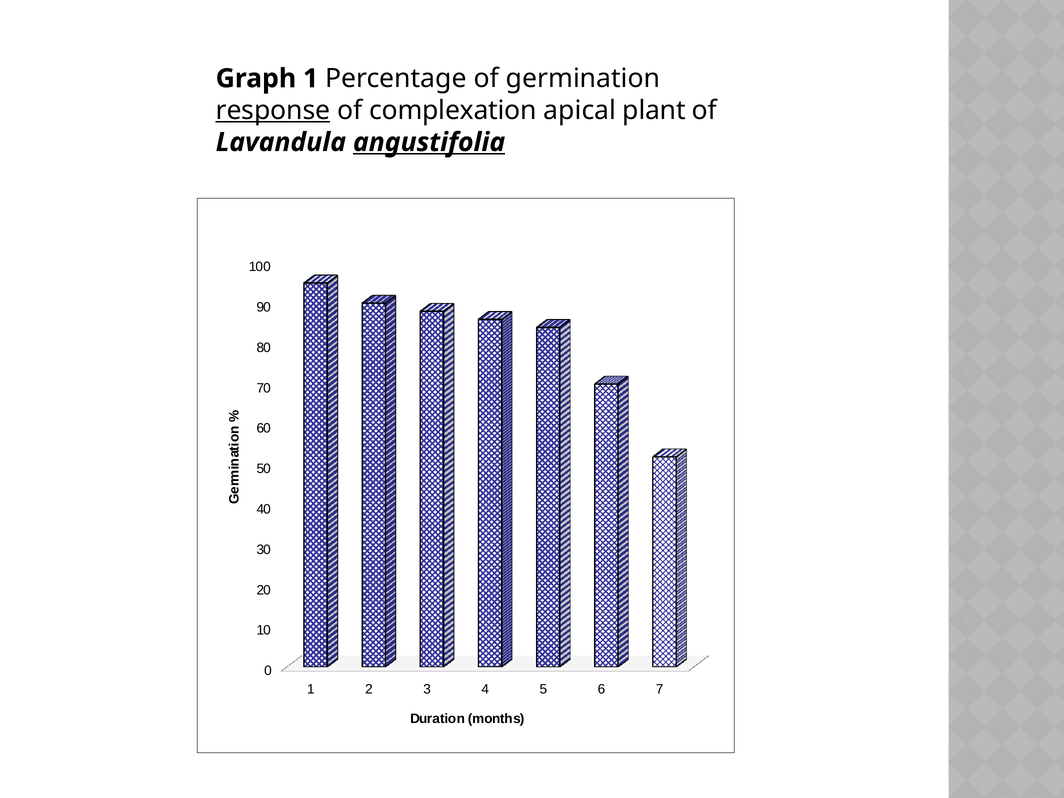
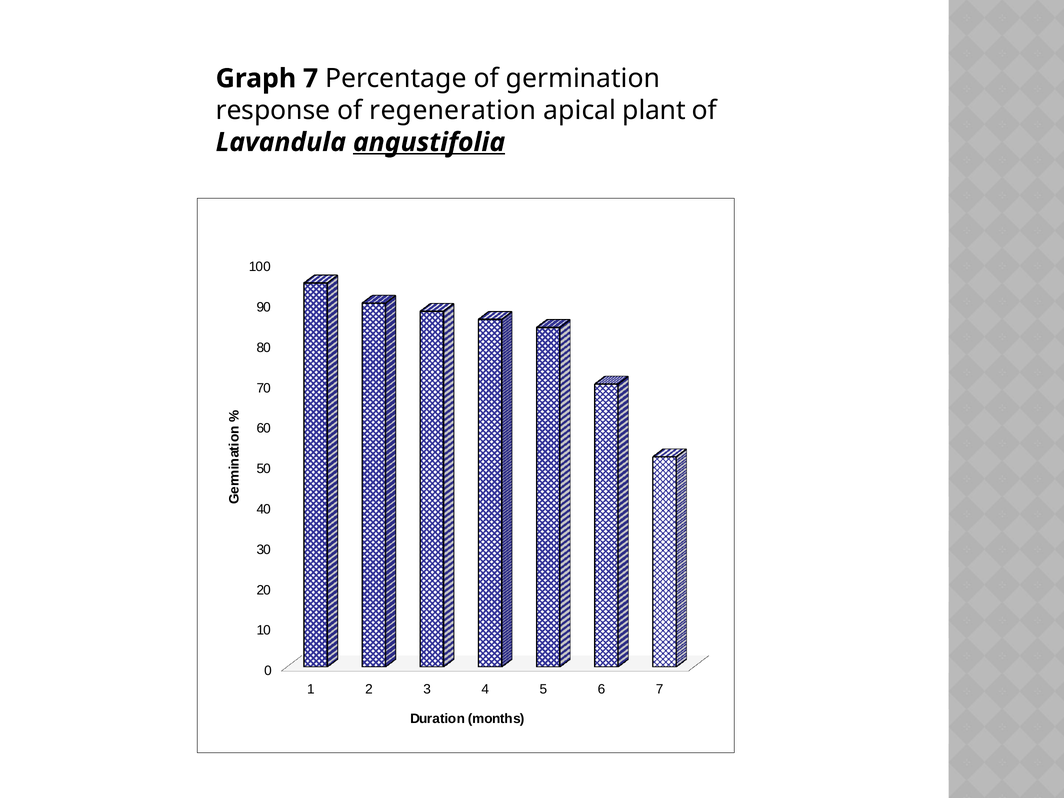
Graph 1: 1 -> 7
response underline: present -> none
complexation: complexation -> regeneration
